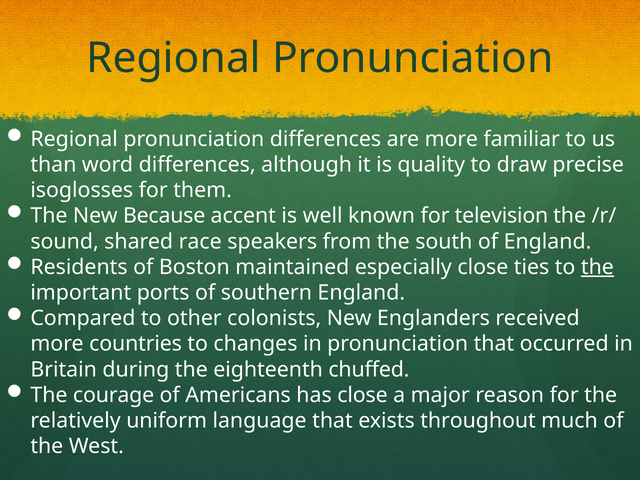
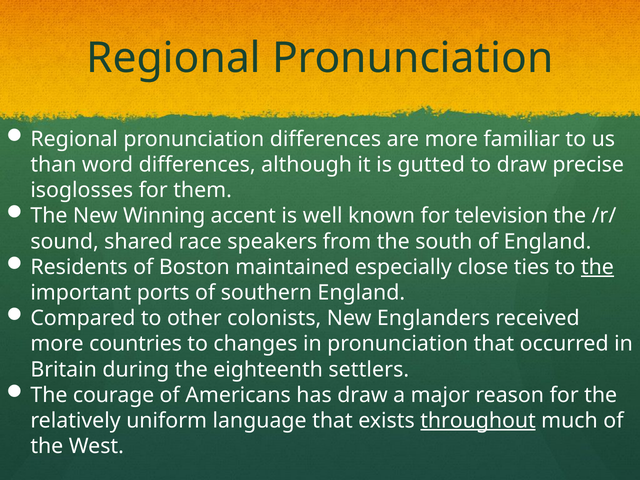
quality: quality -> gutted
Because: Because -> Winning
chuffed: chuffed -> settlers
has close: close -> draw
throughout underline: none -> present
